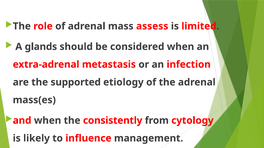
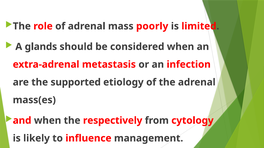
assess: assess -> poorly
consistently: consistently -> respectively
